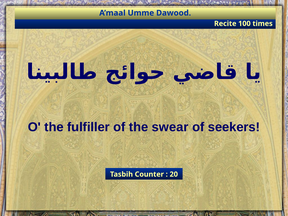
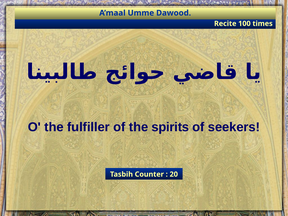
swear: swear -> spirits
